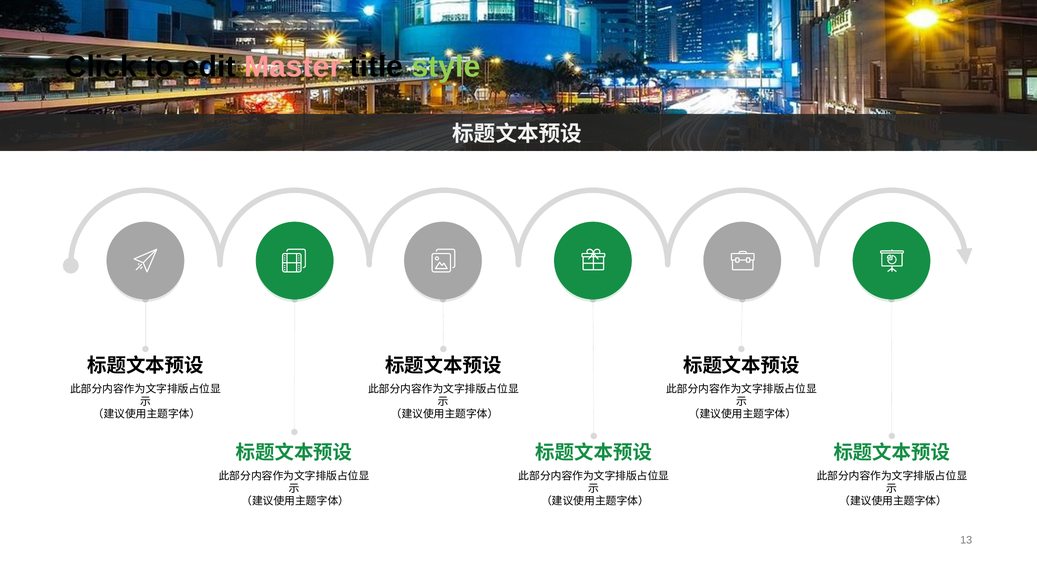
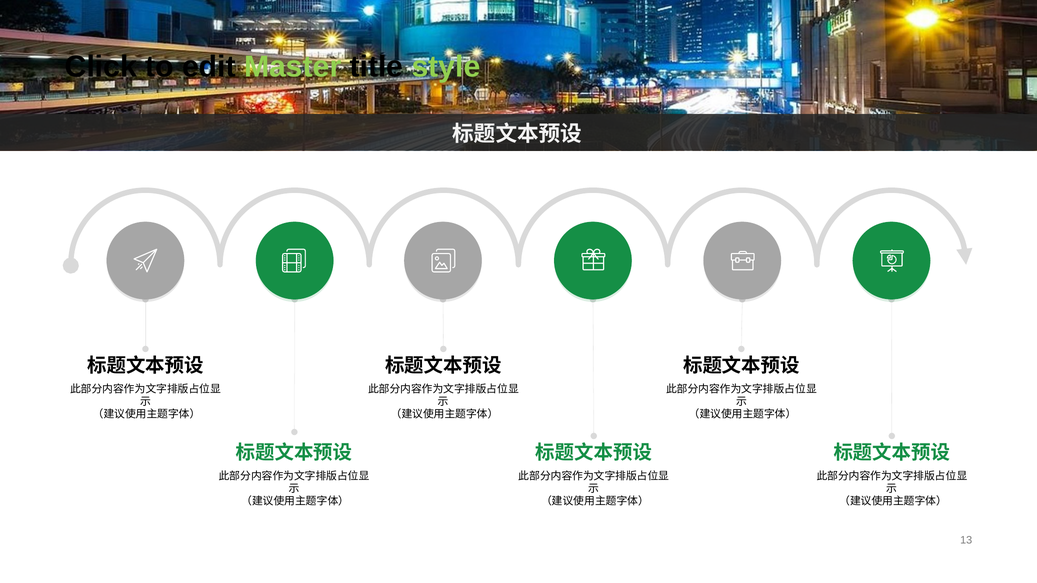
Master colour: pink -> light green
